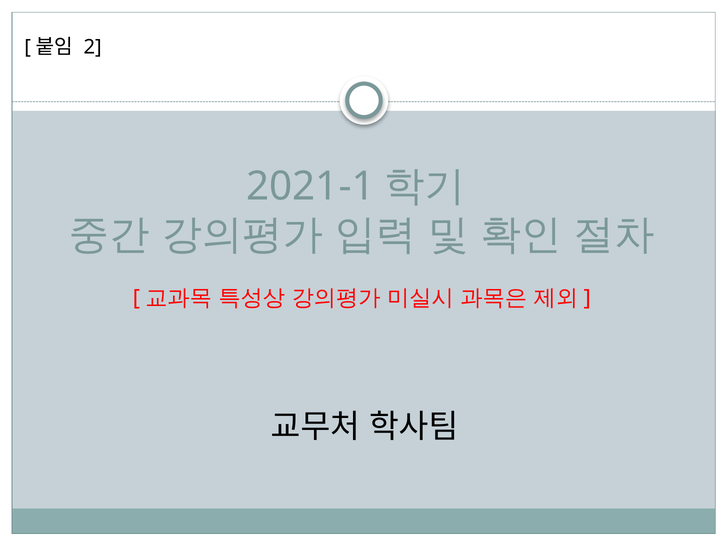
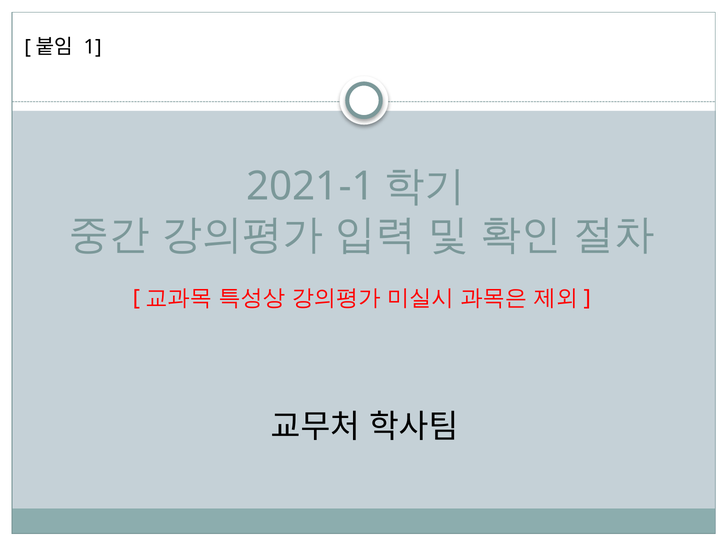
2: 2 -> 1
